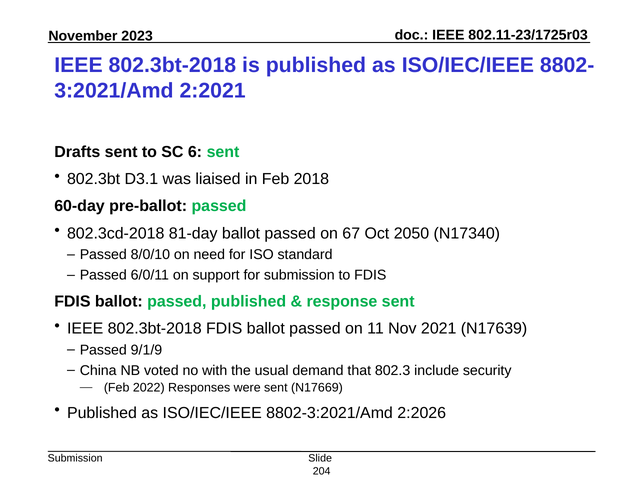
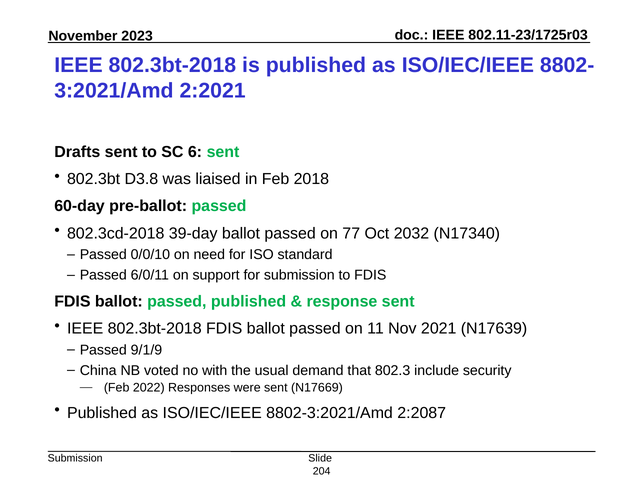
D3.1: D3.1 -> D3.8
81-day: 81-day -> 39-day
67: 67 -> 77
2050: 2050 -> 2032
8/0/10: 8/0/10 -> 0/0/10
2:2026: 2:2026 -> 2:2087
